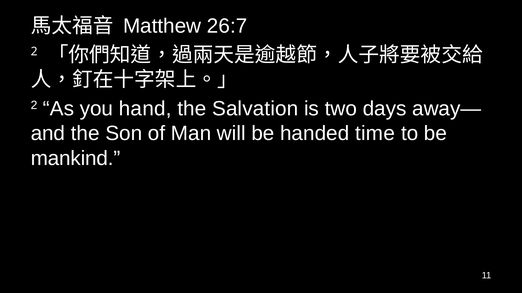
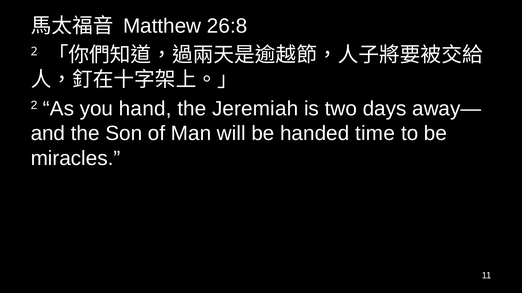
26:7: 26:7 -> 26:8
Salvation: Salvation -> Jeremiah
mankind: mankind -> miracles
